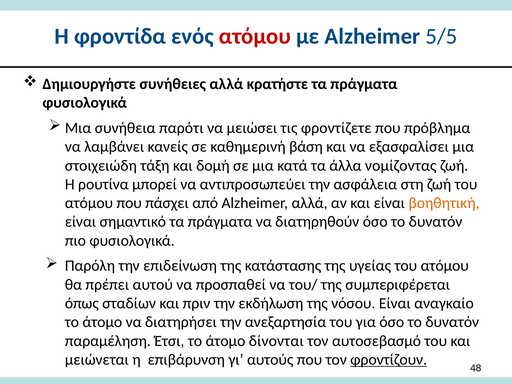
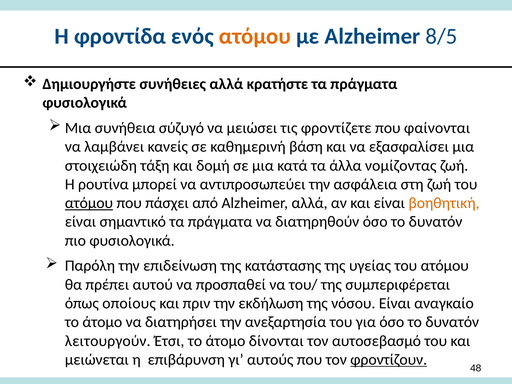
ατόμου at (255, 36) colour: red -> orange
5/5: 5/5 -> 8/5
παρότι: παρότι -> σύζυγό
πρόβλημα: πρόβλημα -> φαίνονται
ατόμου at (89, 203) underline: none -> present
σταδίων: σταδίων -> οποίους
παραμέληση: παραμέληση -> λειτουργούν
